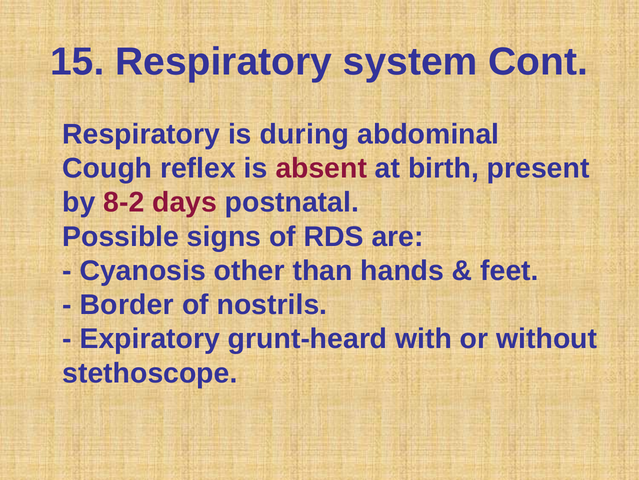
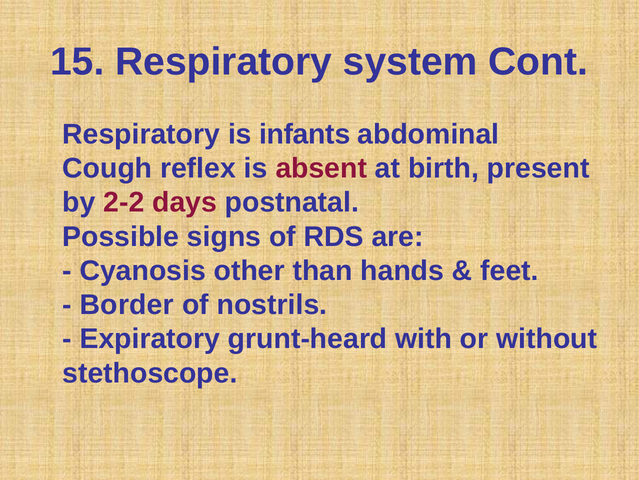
during: during -> infants
8-2: 8-2 -> 2-2
